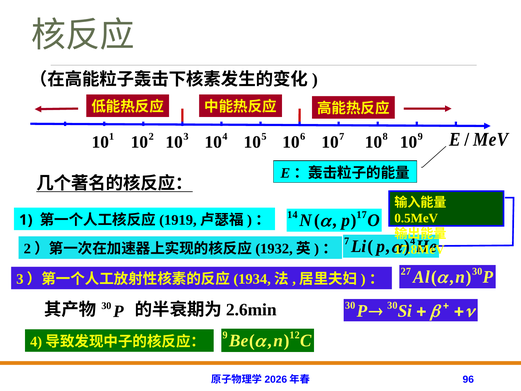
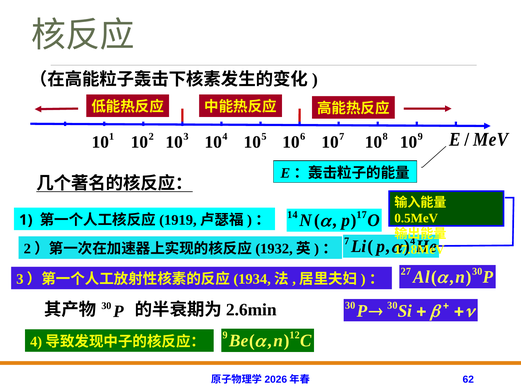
96: 96 -> 62
